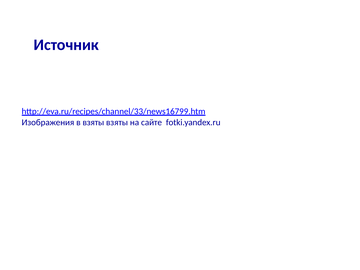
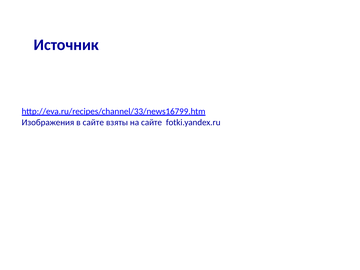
в взяты: взяты -> сайте
